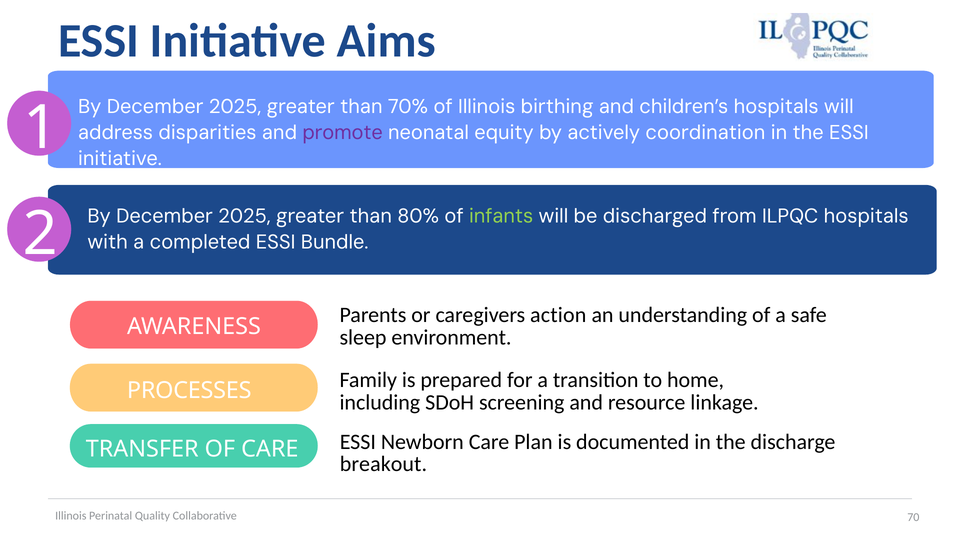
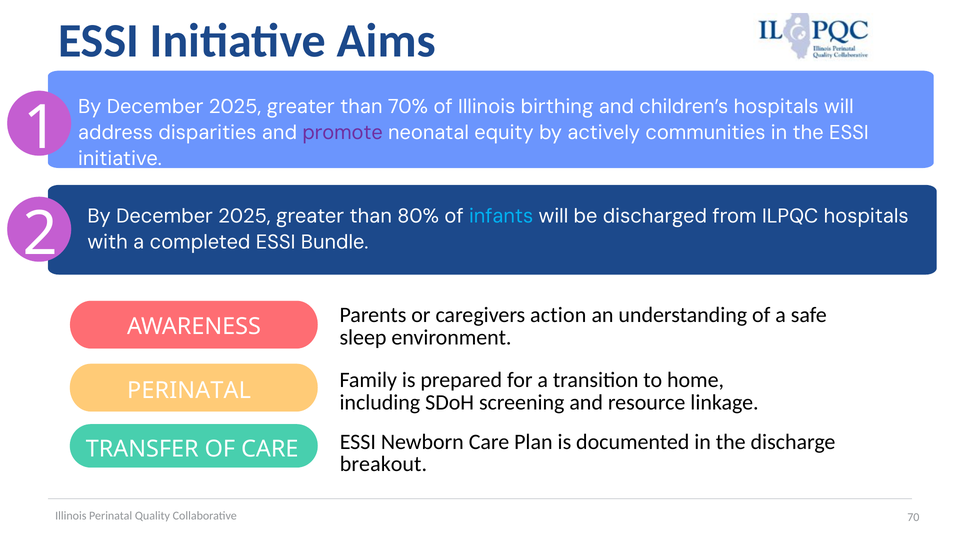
coordination: coordination -> communities
infants colour: light green -> light blue
PROCESSES at (189, 391): PROCESSES -> PERINATAL
